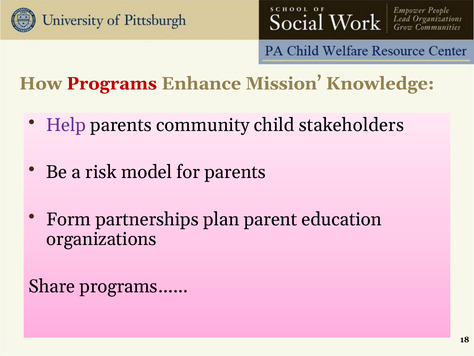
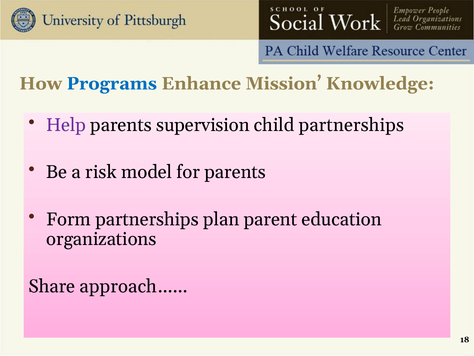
Programs colour: red -> blue
community: community -> supervision
child stakeholders: stakeholders -> partnerships
programs……: programs…… -> approach……
